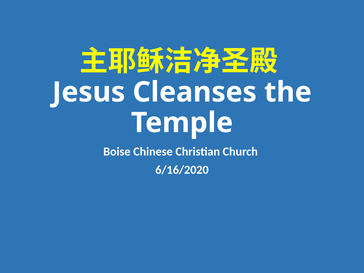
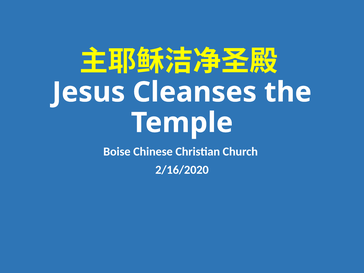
6/16/2020: 6/16/2020 -> 2/16/2020
